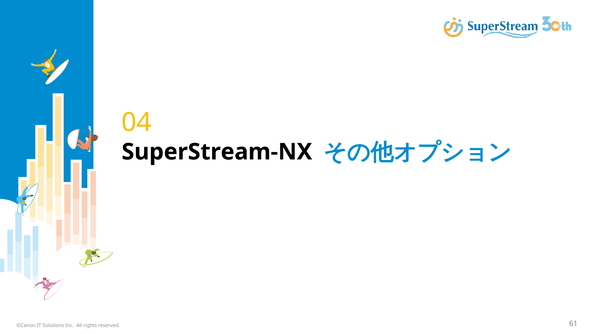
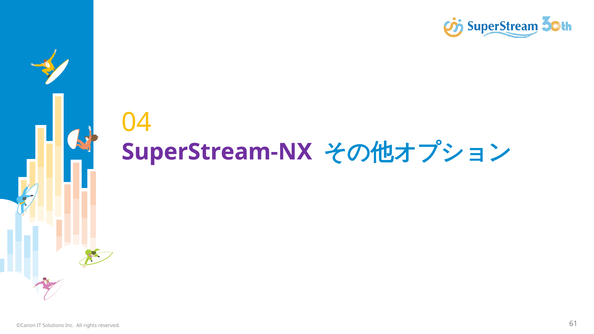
SuperStream-NX colour: black -> purple
